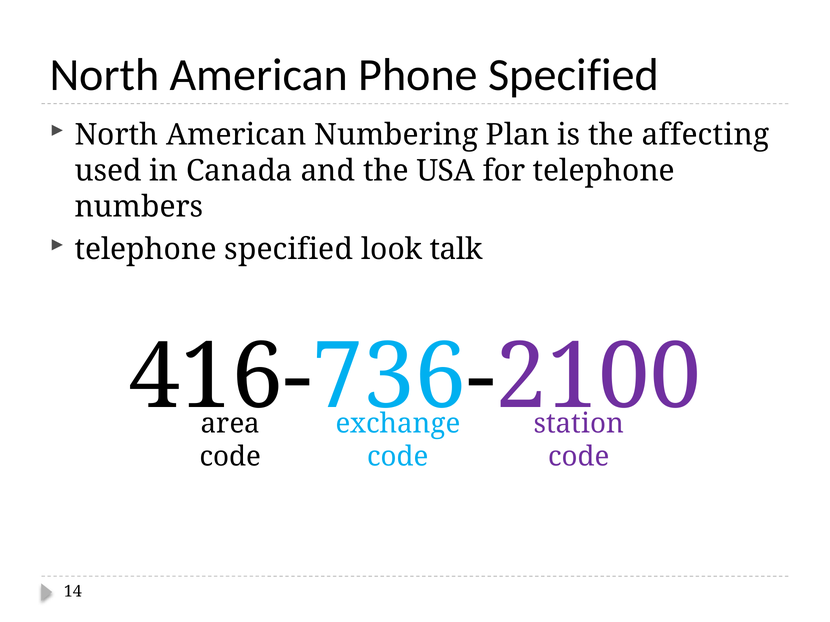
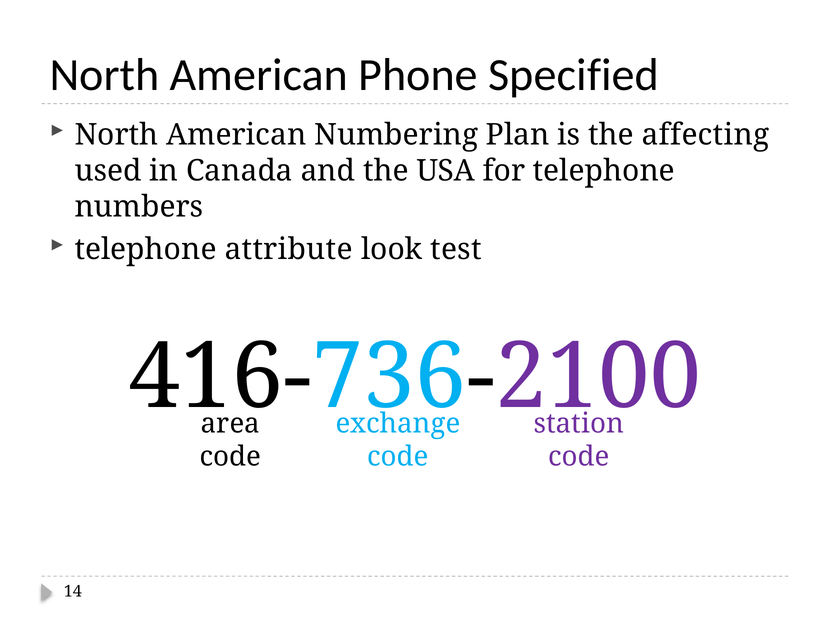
telephone specified: specified -> attribute
talk: talk -> test
